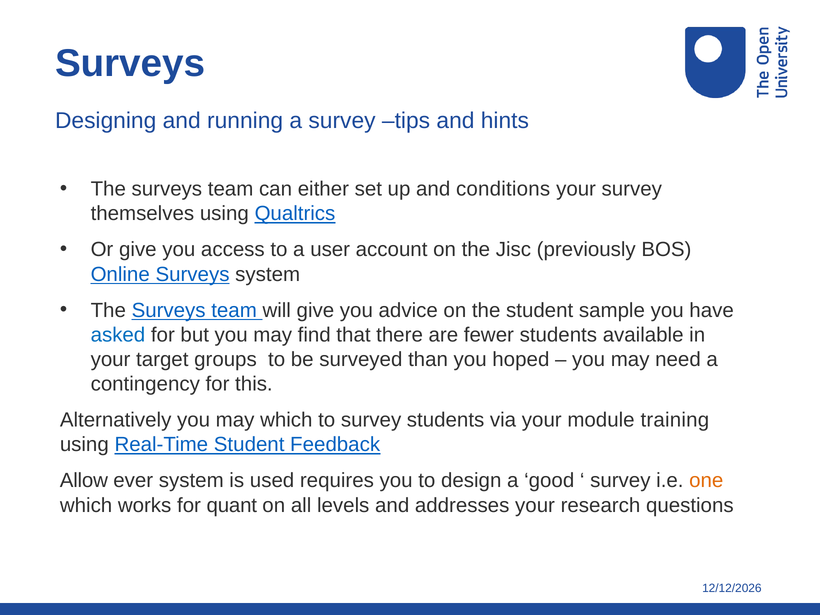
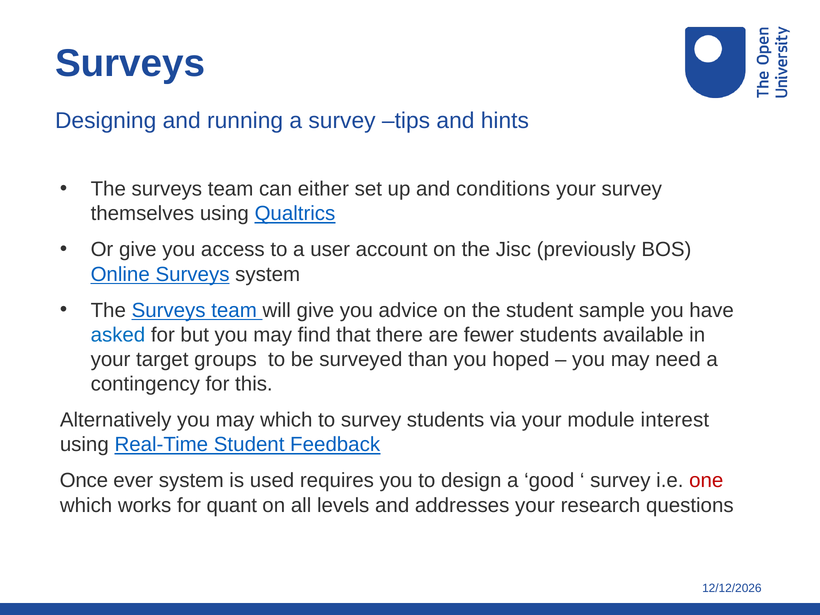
training: training -> interest
Allow: Allow -> Once
one colour: orange -> red
